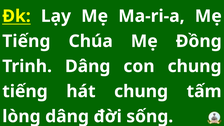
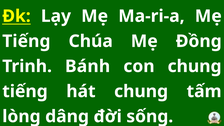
Trinh Dâng: Dâng -> Bánh
